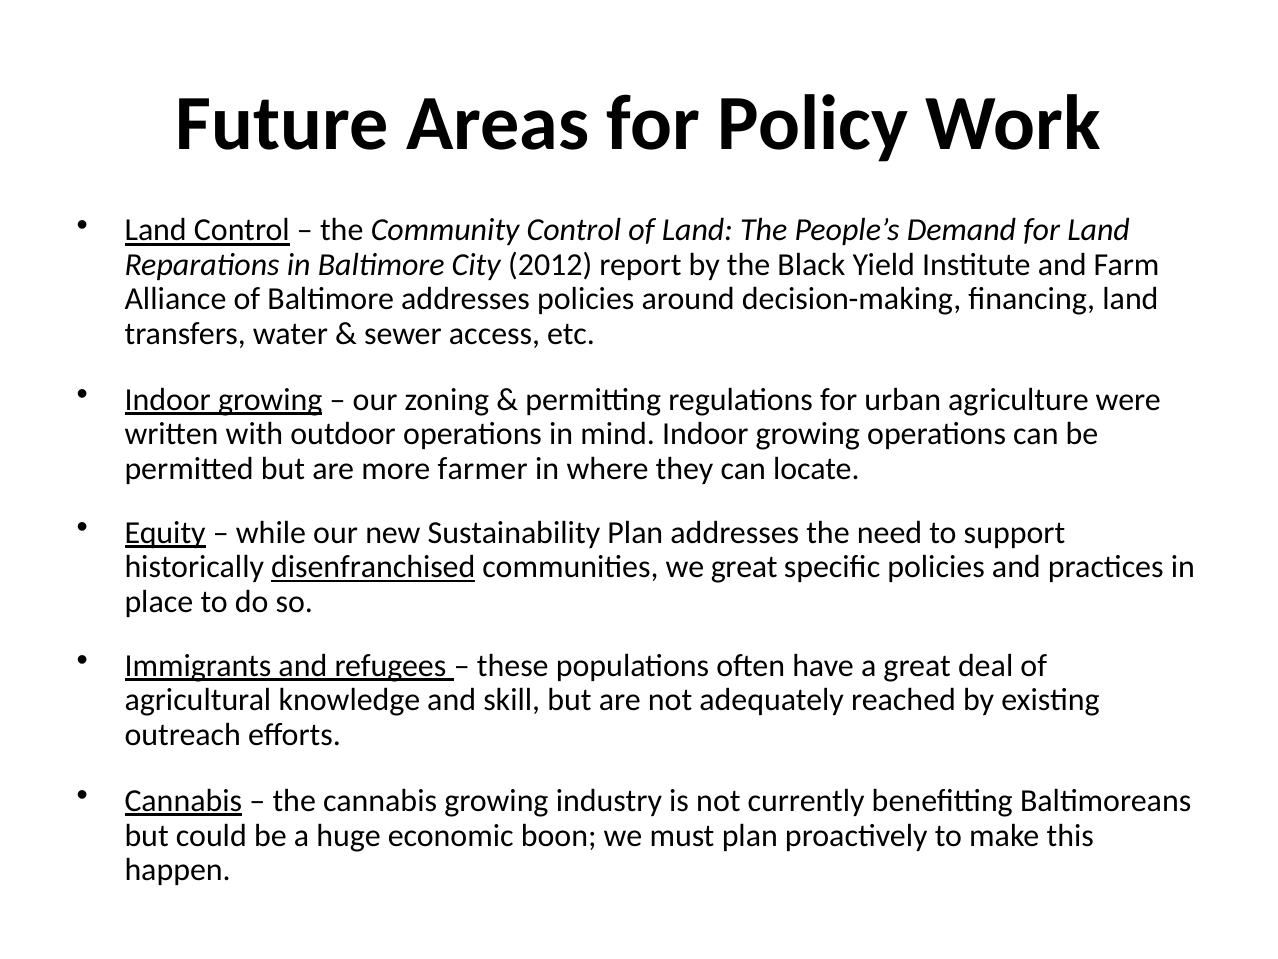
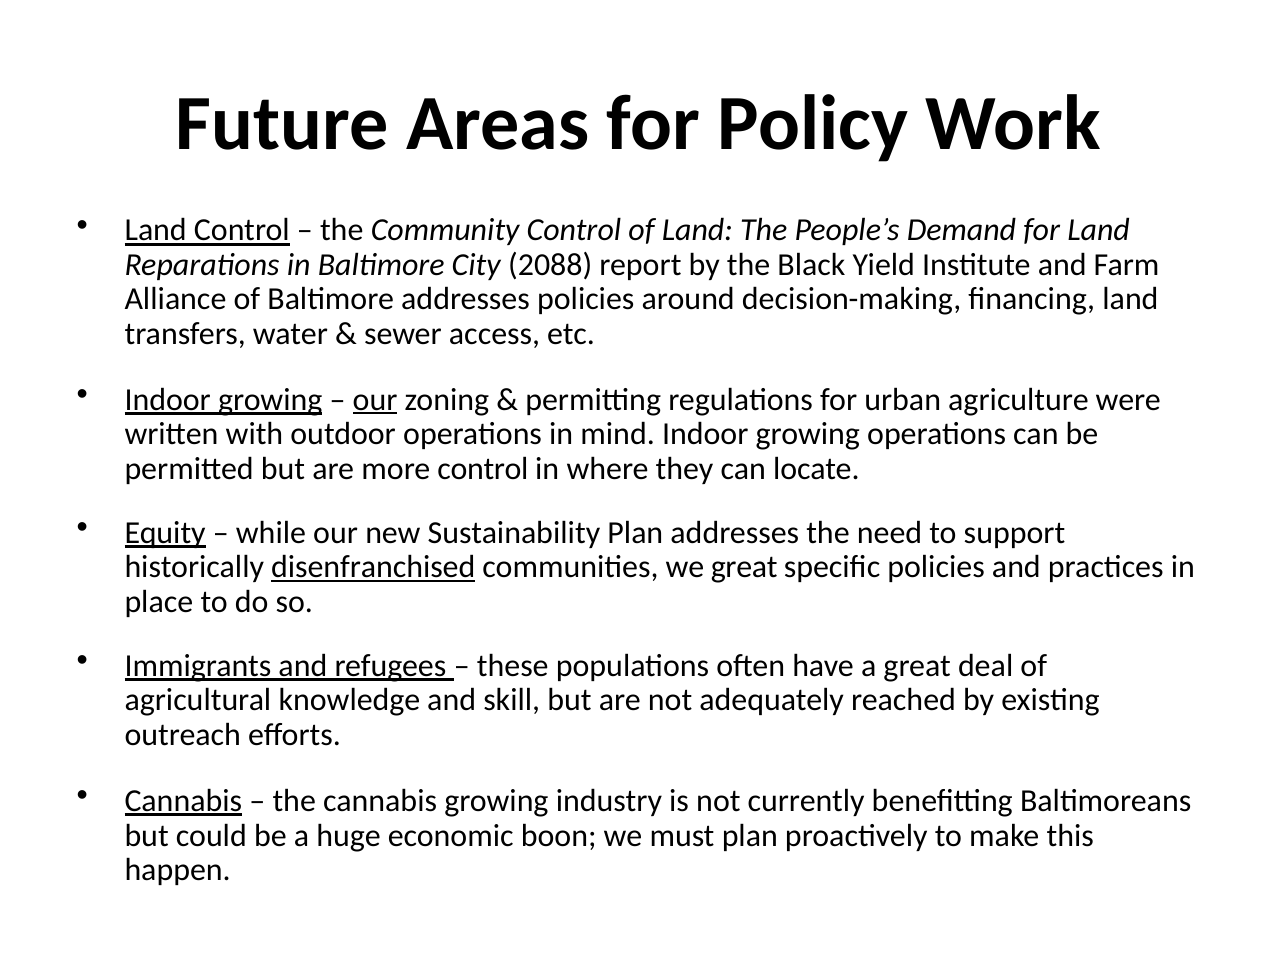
2012: 2012 -> 2088
our at (375, 399) underline: none -> present
more farmer: farmer -> control
